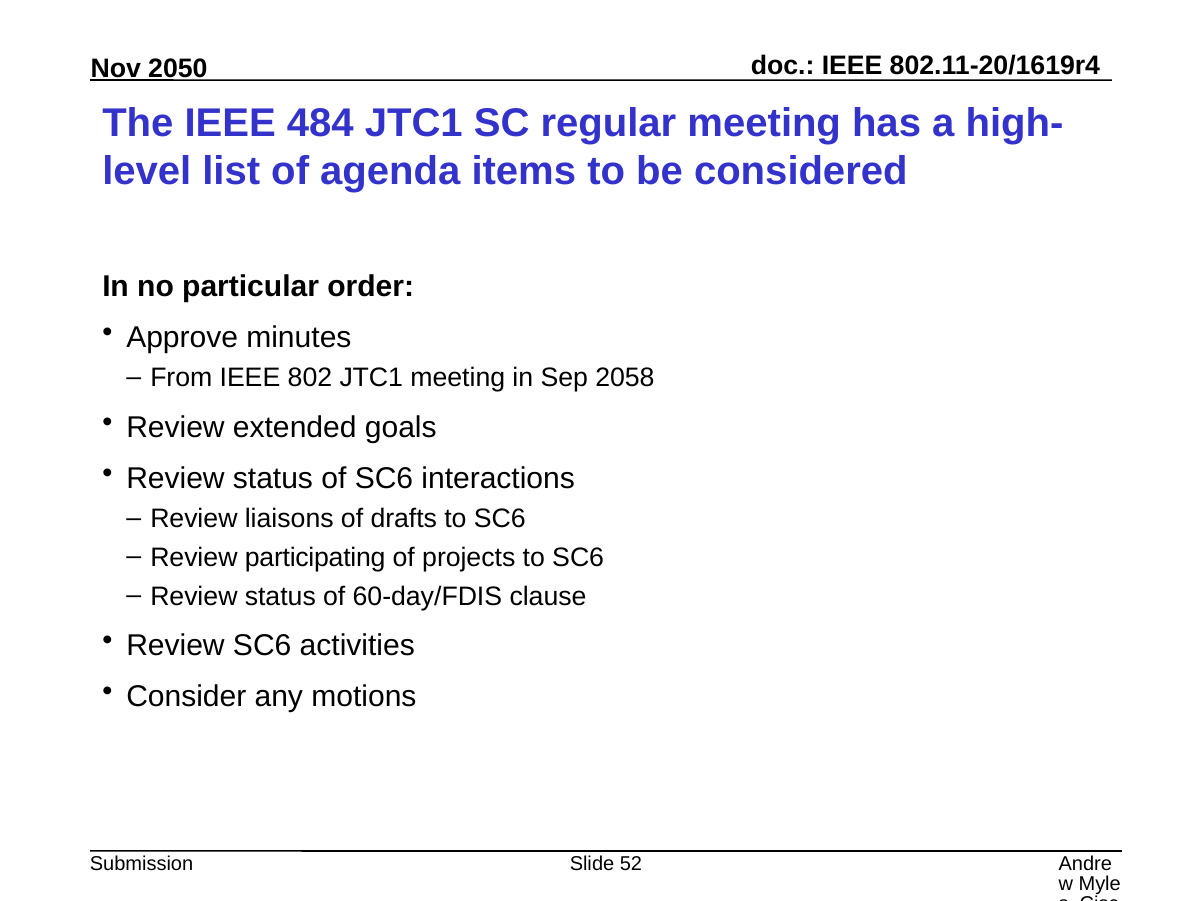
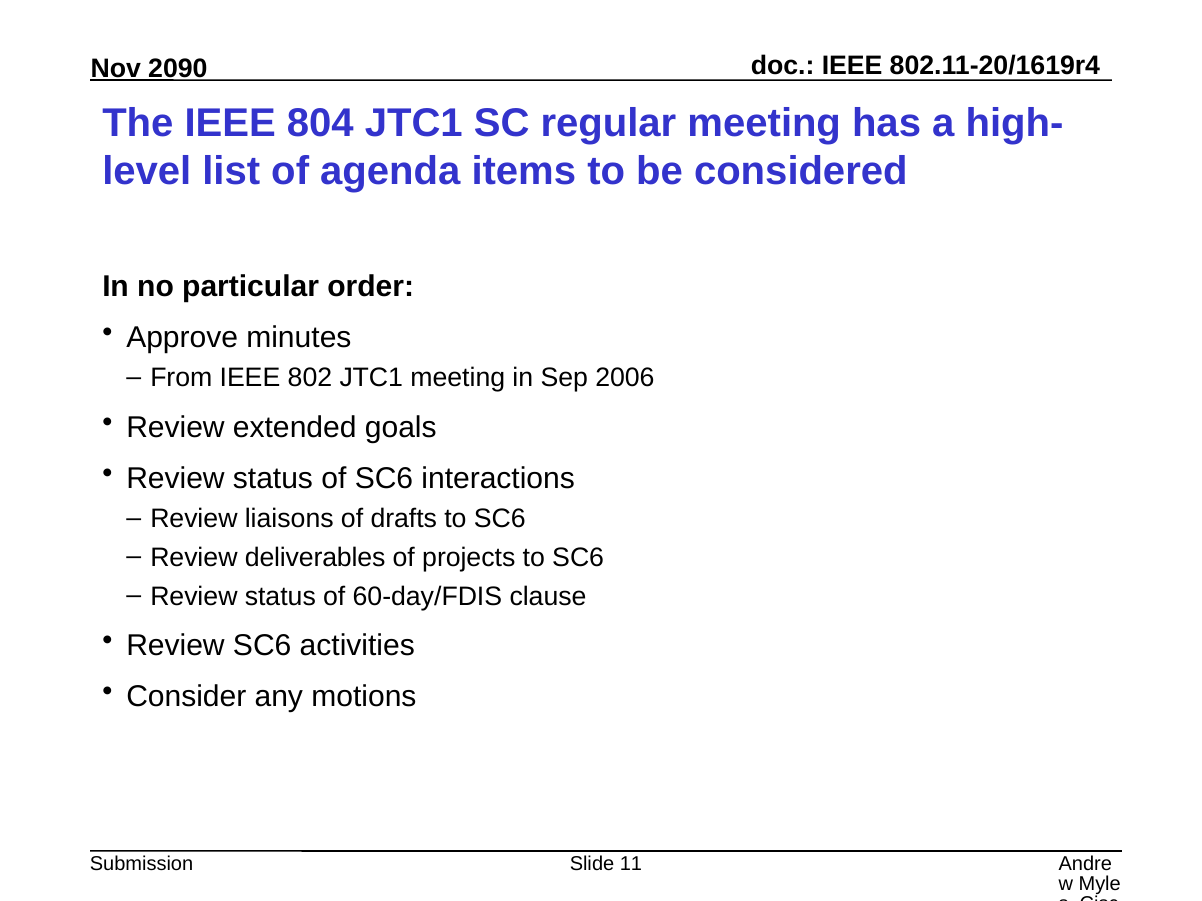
2050: 2050 -> 2090
484: 484 -> 804
2058: 2058 -> 2006
participating: participating -> deliverables
52: 52 -> 11
